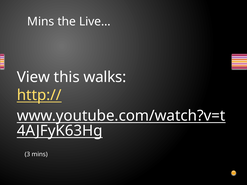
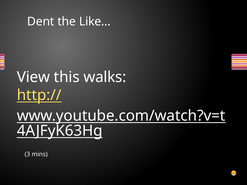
Mins at (41, 22): Mins -> Dent
Live…: Live… -> Like…
